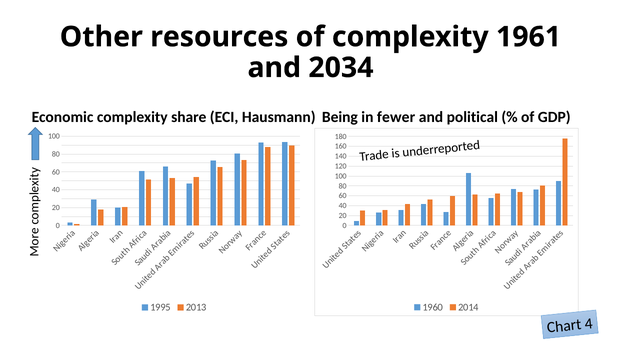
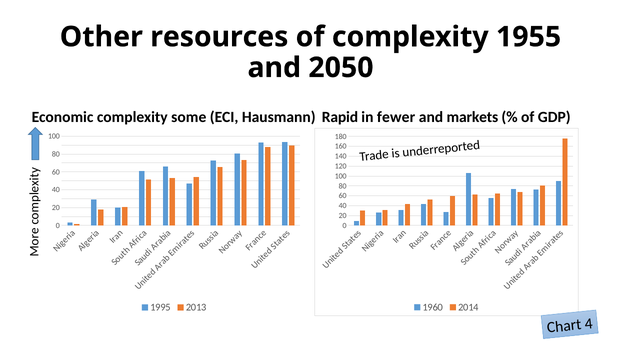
1961: 1961 -> 1955
2034: 2034 -> 2050
share: share -> some
Being: Being -> Rapid
political: political -> markets
